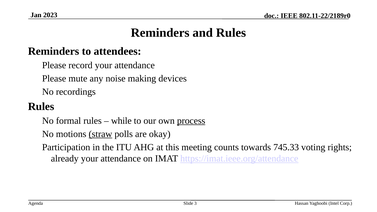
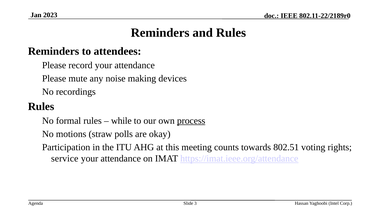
straw underline: present -> none
745.33: 745.33 -> 802.51
already: already -> service
